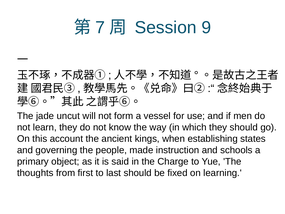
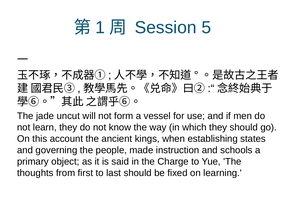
7: 7 -> 1
9: 9 -> 5
